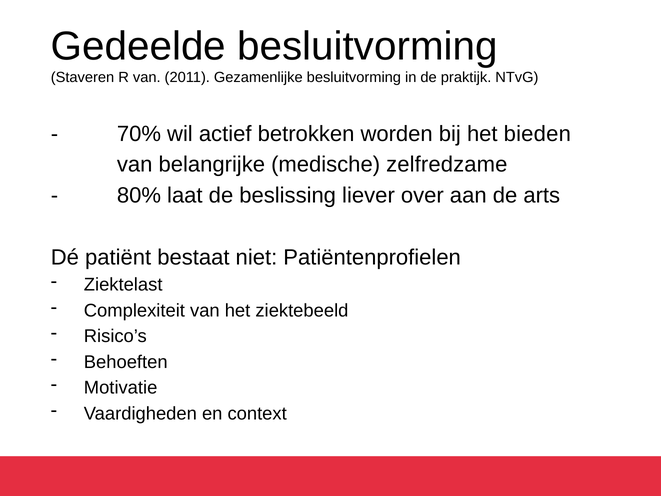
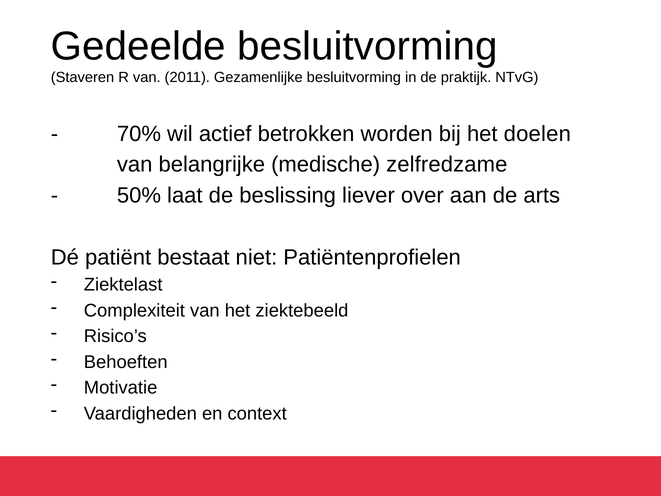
bieden: bieden -> doelen
80%: 80% -> 50%
